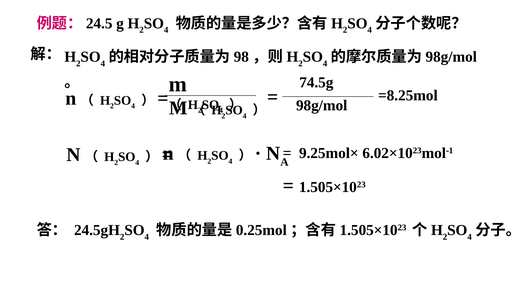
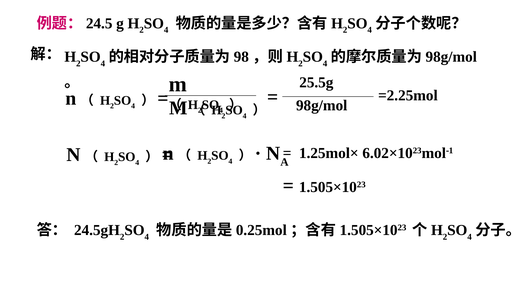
74.5g: 74.5g -> 25.5g
=8.25mol: =8.25mol -> =2.25mol
9.25mol×: 9.25mol× -> 1.25mol×
